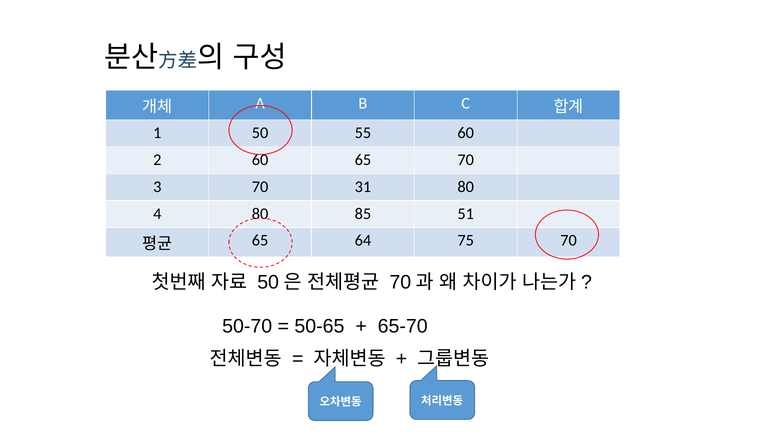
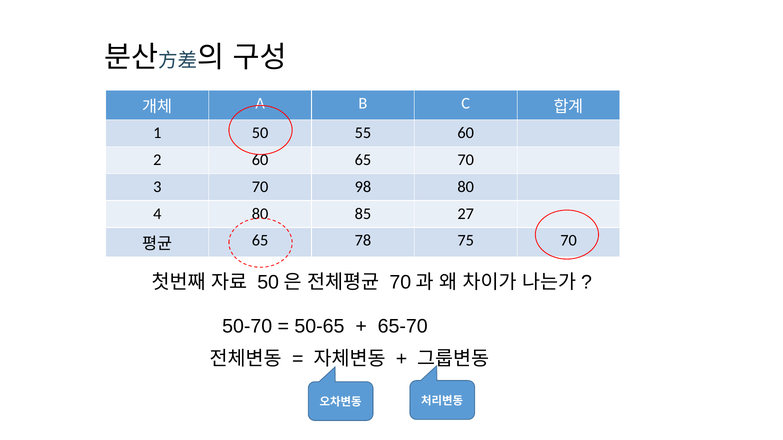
31: 31 -> 98
51: 51 -> 27
64: 64 -> 78
